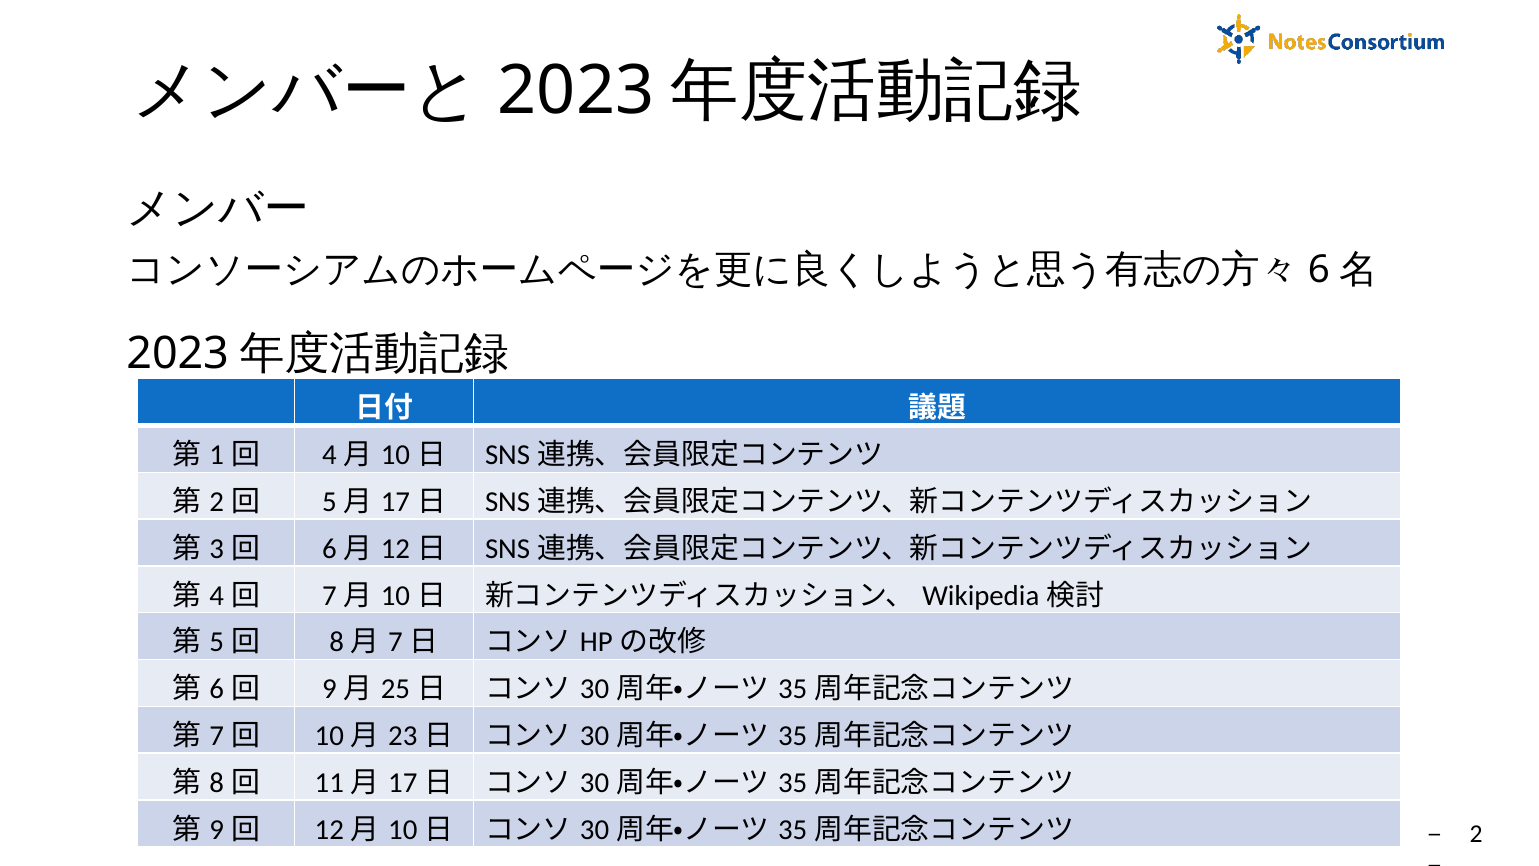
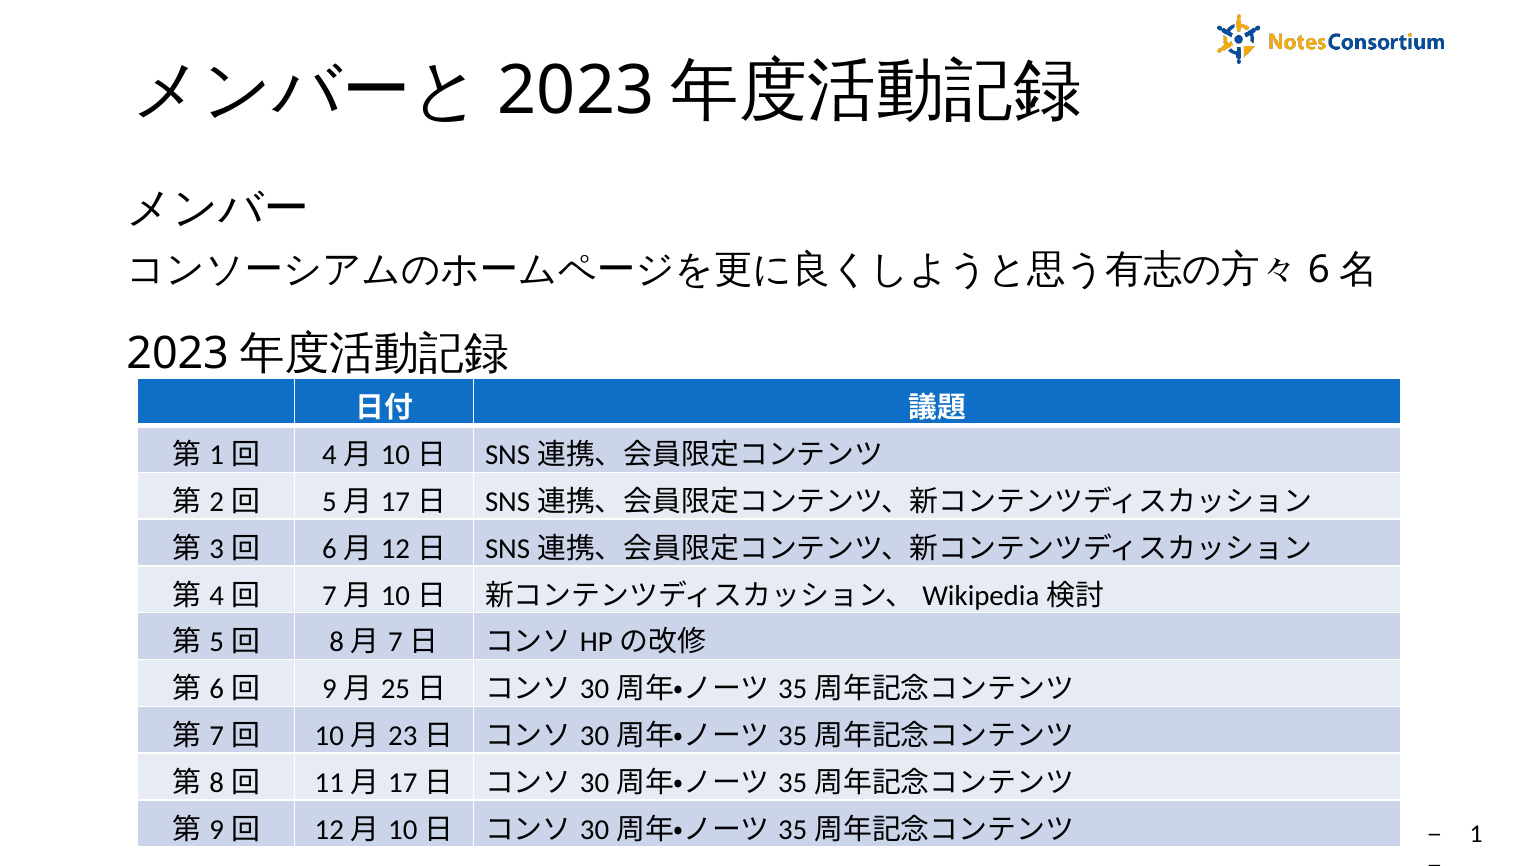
2: 2 -> 1
